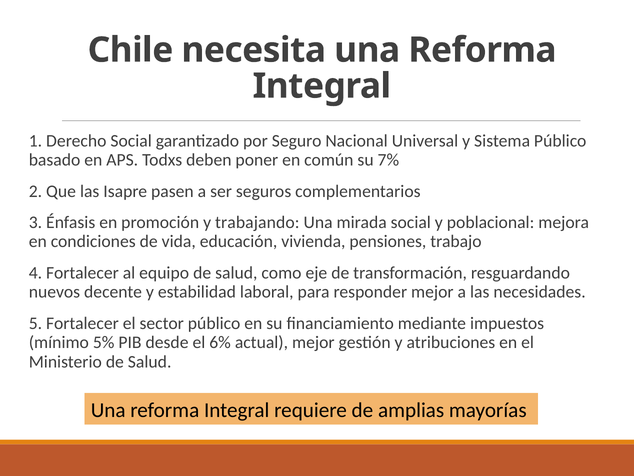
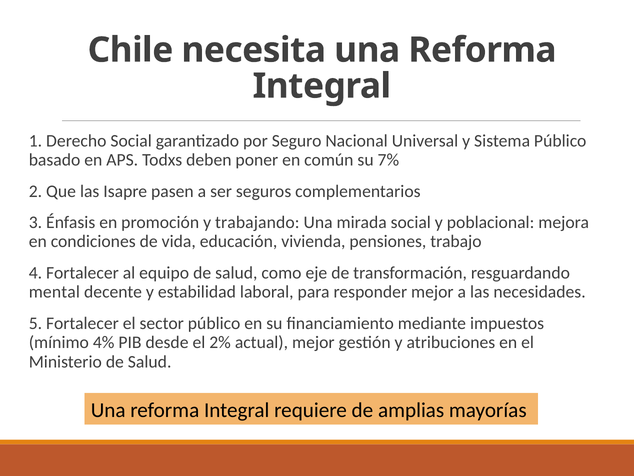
nuevos: nuevos -> mental
5%: 5% -> 4%
6%: 6% -> 2%
